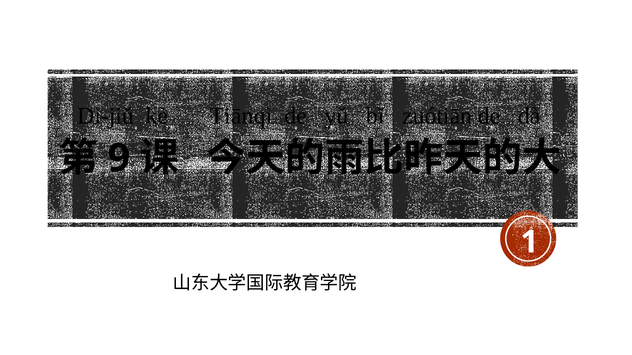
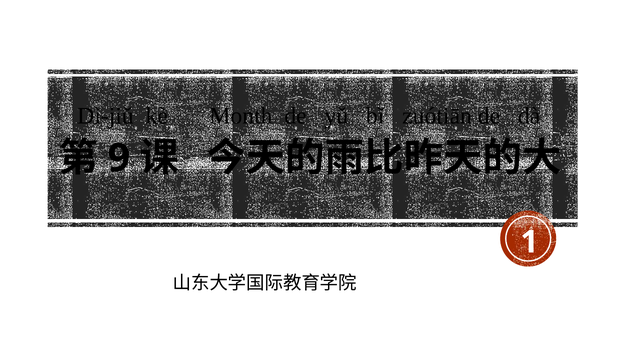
Tiānqì: Tiānqì -> Month
